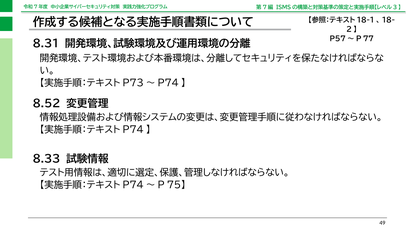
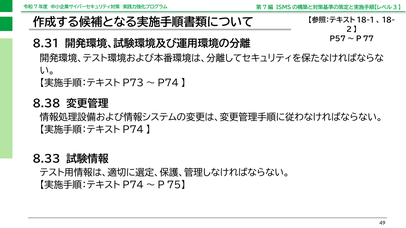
8.52: 8.52 -> 8.38
